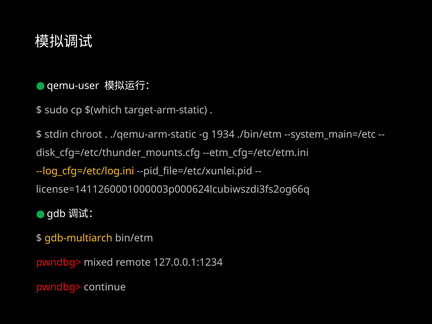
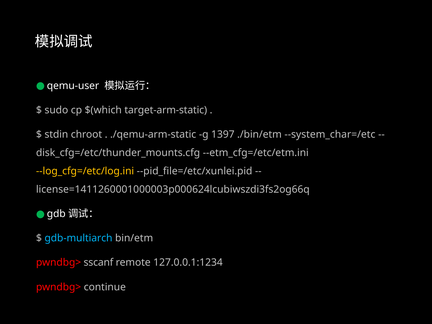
1934: 1934 -> 1397
--system_main=/etc: --system_main=/etc -> --system_char=/etc
gdb-multiarch colour: yellow -> light blue
mixed: mixed -> sscanf
